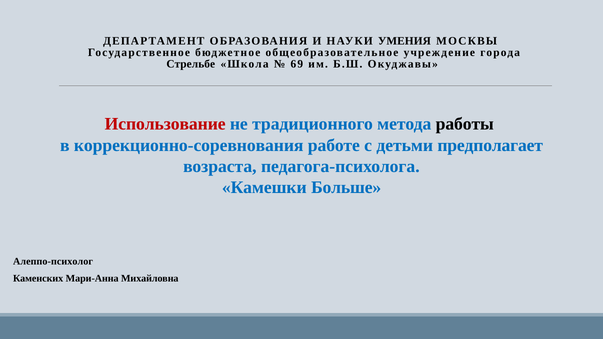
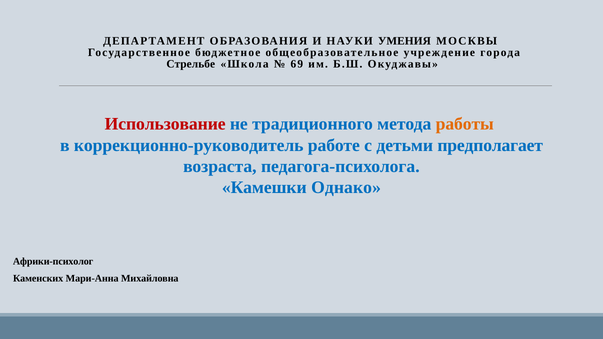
работы colour: black -> orange
коррекционно-соревнования: коррекционно-соревнования -> коррекционно-руководитель
Больше: Больше -> Однако
Алеппо-психолог: Алеппо-психолог -> Африки-психолог
